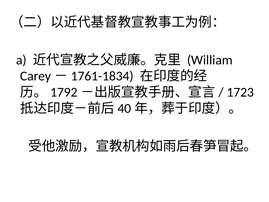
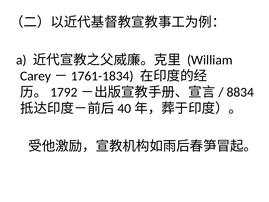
1723: 1723 -> 8834
